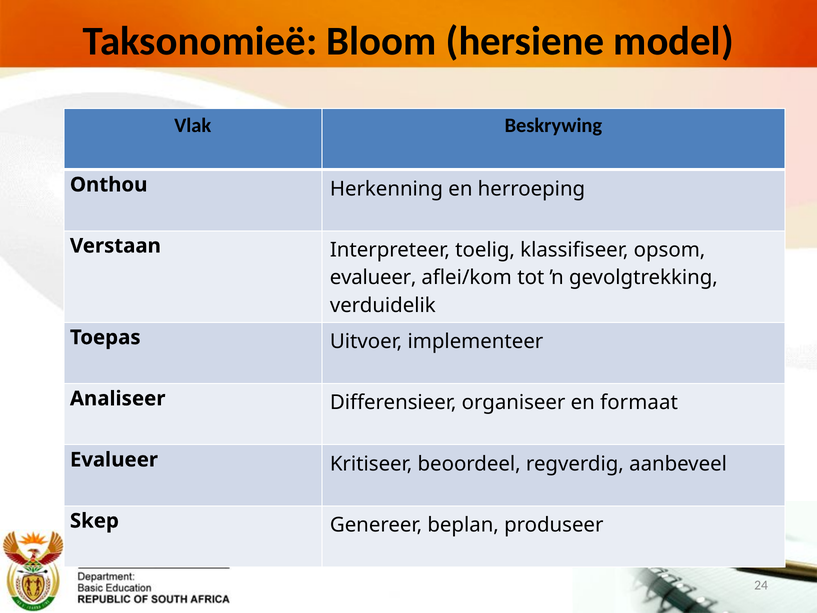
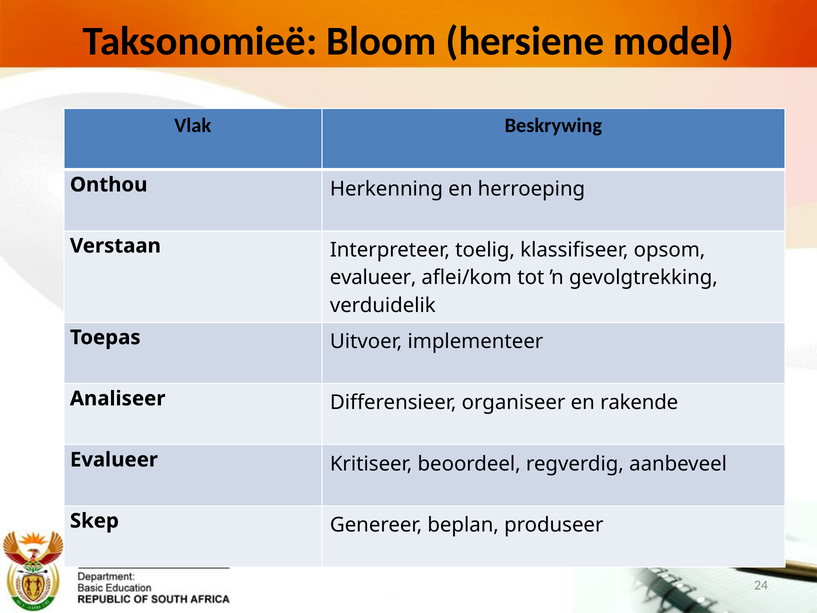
formaat: formaat -> rakende
